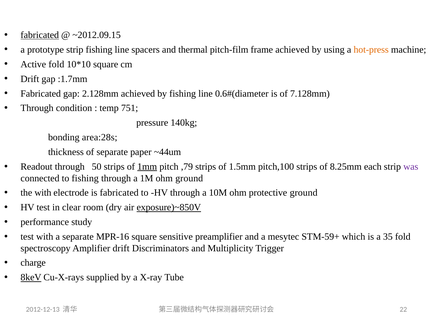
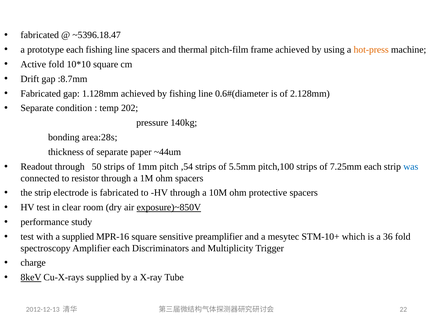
fabricated at (40, 35) underline: present -> none
~2012.09.15: ~2012.09.15 -> ~5396.18.47
prototype strip: strip -> each
:1.7mm: :1.7mm -> :8.7mm
2.128mm: 2.128mm -> 1.128mm
7.128mm: 7.128mm -> 2.128mm
Through at (37, 108): Through -> Separate
751: 751 -> 202
1mm underline: present -> none
,79: ,79 -> ,54
1.5mm: 1.5mm -> 5.5mm
8.25mm: 8.25mm -> 7.25mm
was colour: purple -> blue
to fishing: fishing -> resistor
ohm ground: ground -> spacers
the with: with -> strip
protective ground: ground -> spacers
a separate: separate -> supplied
STM-59+: STM-59+ -> STM-10+
35: 35 -> 36
Amplifier drift: drift -> each
